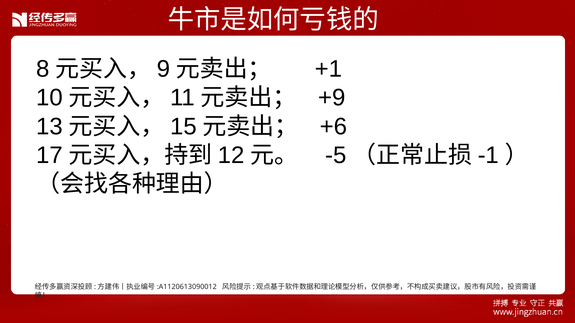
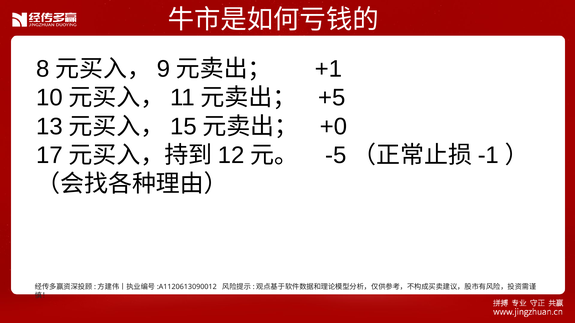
+9: +9 -> +5
+6: +6 -> +0
